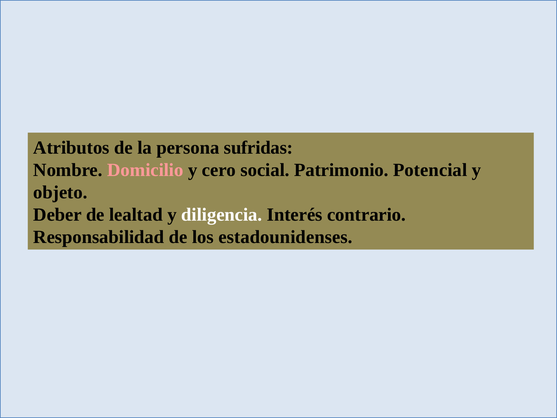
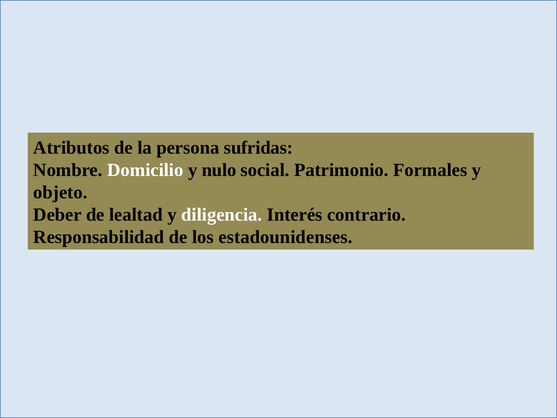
Domicilio colour: pink -> white
cero: cero -> nulo
Potencial: Potencial -> Formales
